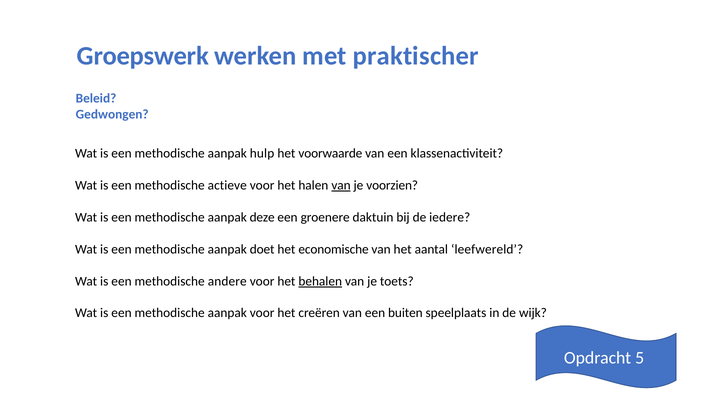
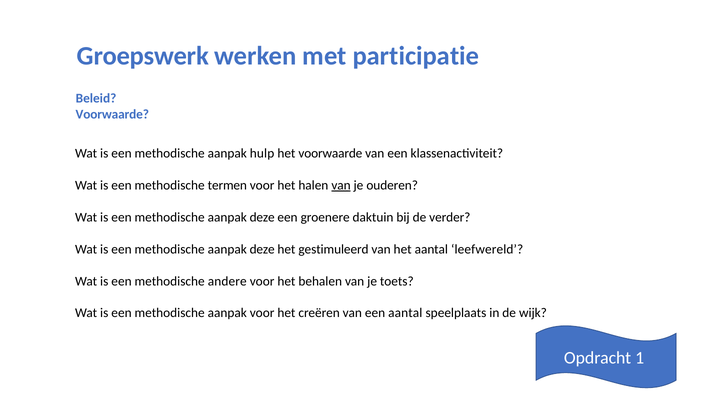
praktischer: praktischer -> participatie
Gedwongen at (112, 114): Gedwongen -> Voorwaarde
actieve: actieve -> termen
voorzien: voorzien -> ouderen
iedere: iedere -> verder
doet at (262, 249): doet -> deze
economische: economische -> gestimuleerd
behalen underline: present -> none
een buiten: buiten -> aantal
5: 5 -> 1
